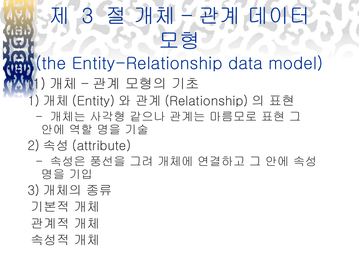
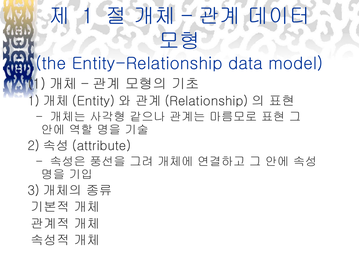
3: 3 -> 1
